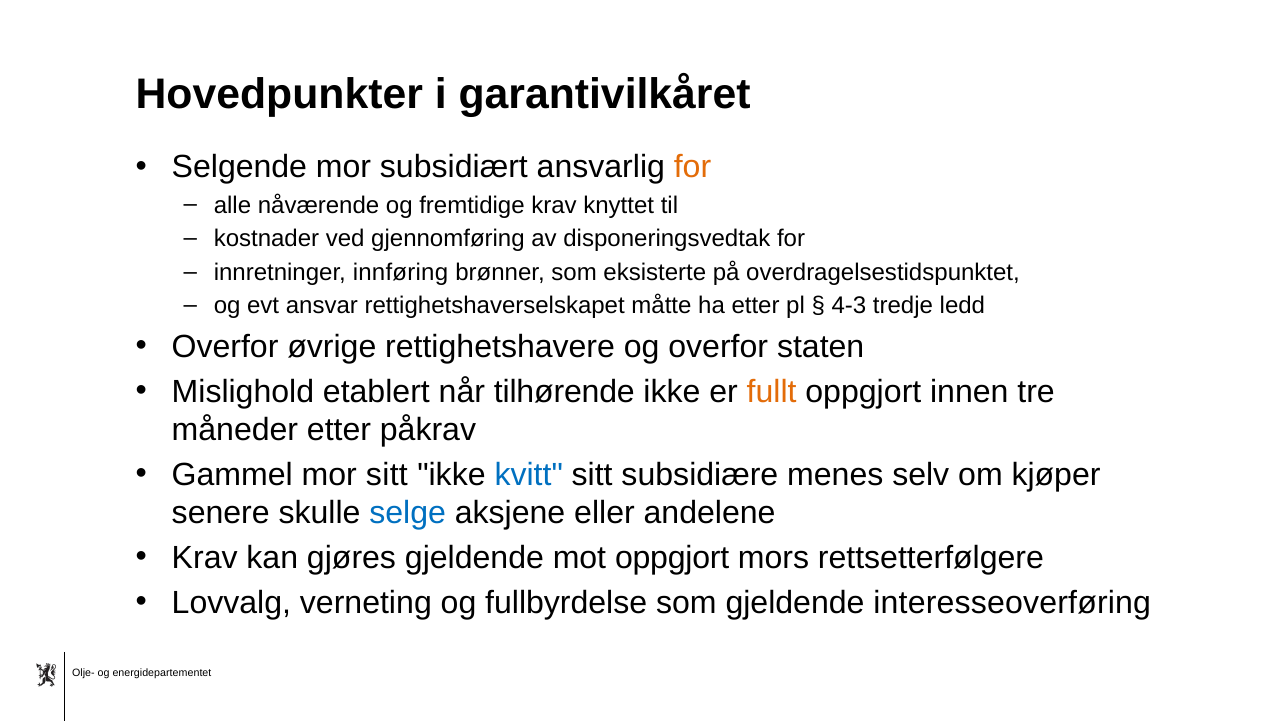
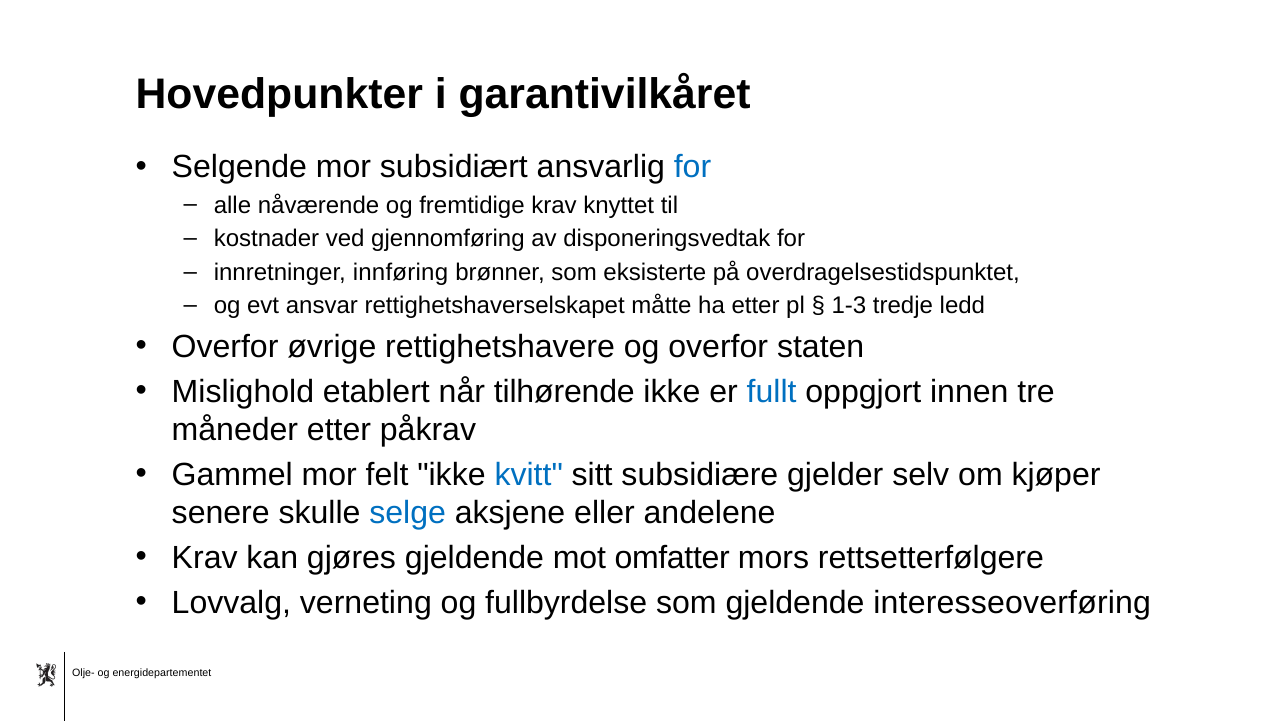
for at (693, 167) colour: orange -> blue
4-3: 4-3 -> 1-3
fullt colour: orange -> blue
mor sitt: sitt -> felt
menes: menes -> gjelder
mot oppgjort: oppgjort -> omfatter
